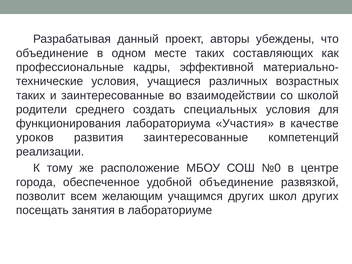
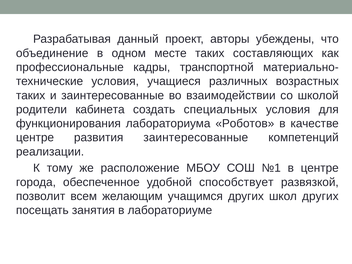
эффективной: эффективной -> транспортной
среднего: среднего -> кабинета
Участия: Участия -> Роботов
уроков at (35, 138): уроков -> центре
№0: №0 -> №1
удобной объединение: объединение -> способствует
